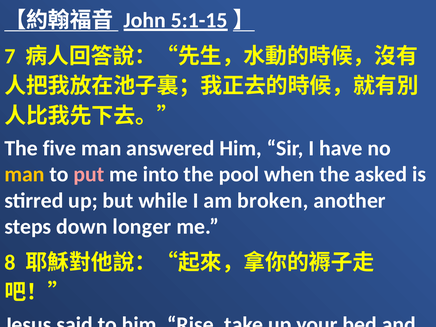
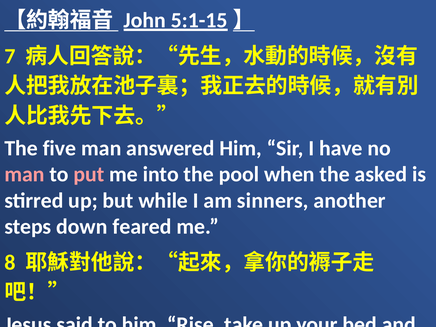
man at (24, 174) colour: yellow -> pink
broken: broken -> sinners
longer: longer -> feared
